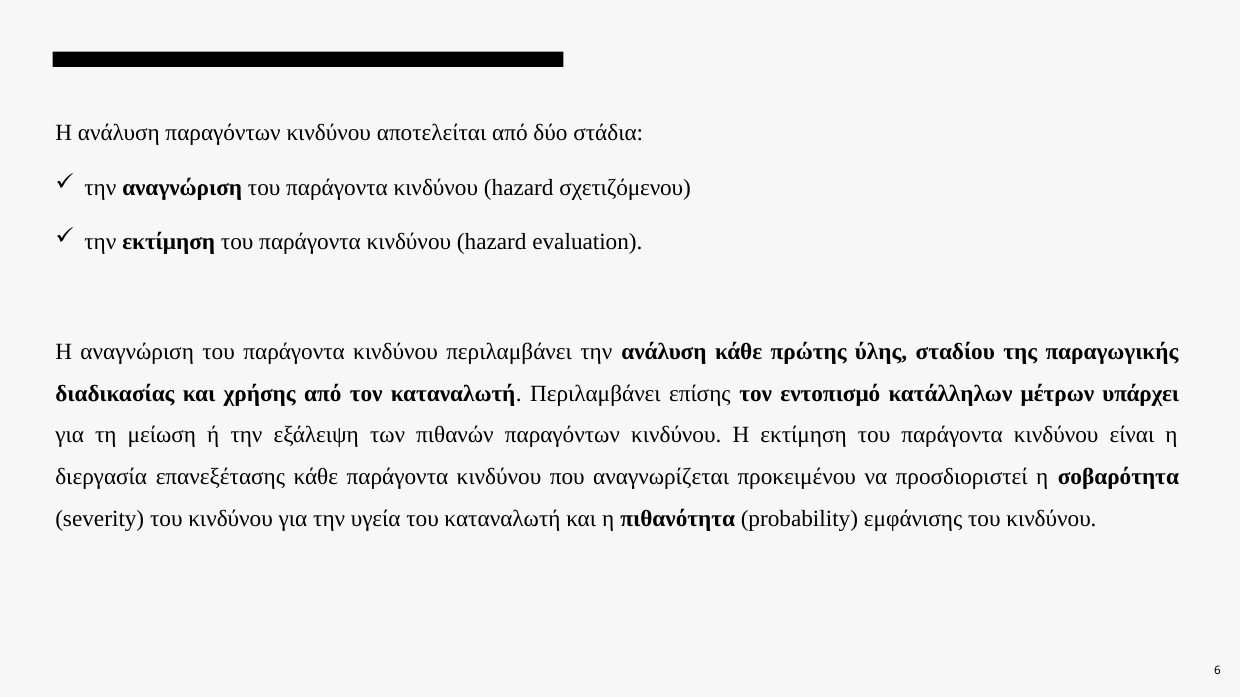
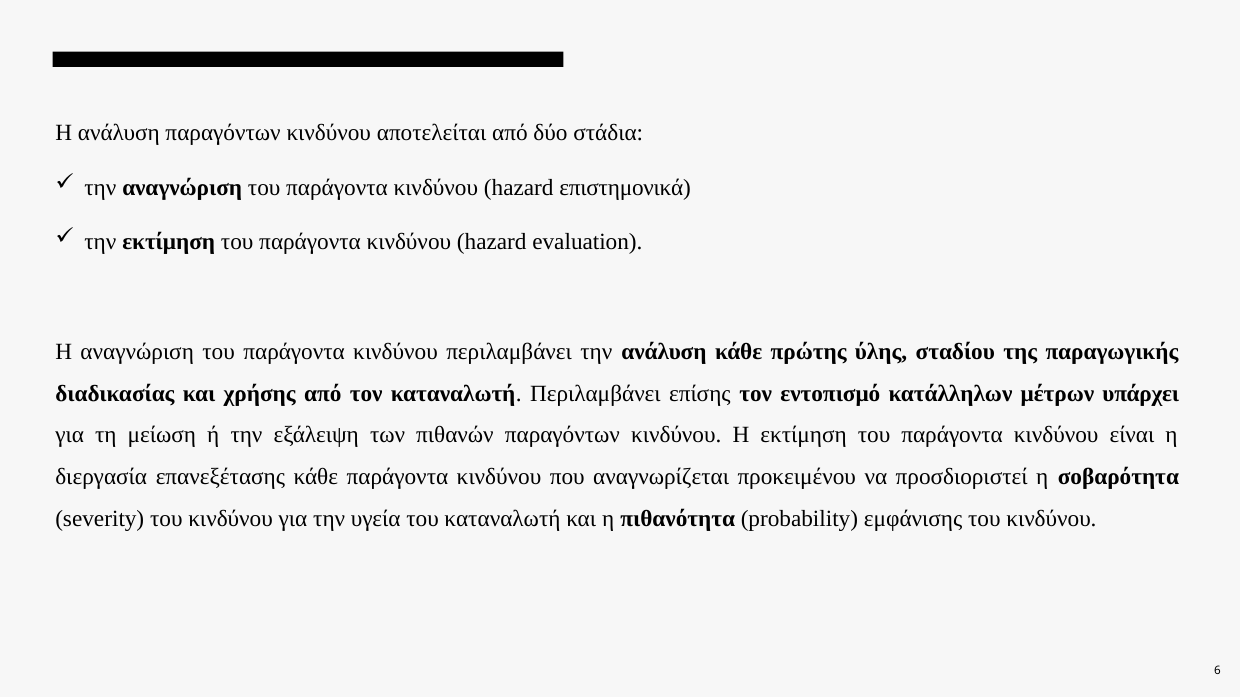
σχετιζόμενου: σχετιζόμενου -> επιστημονικά
